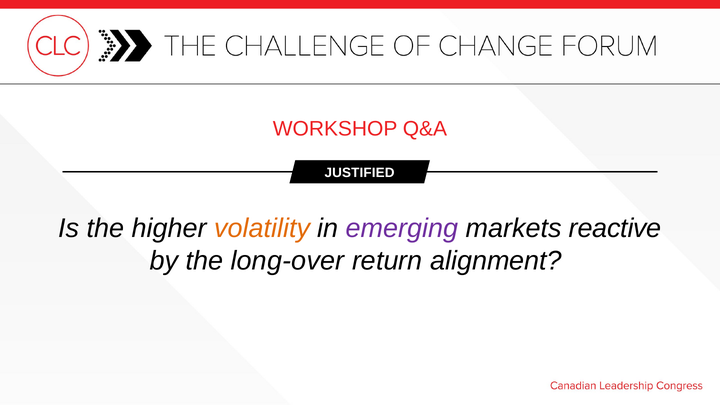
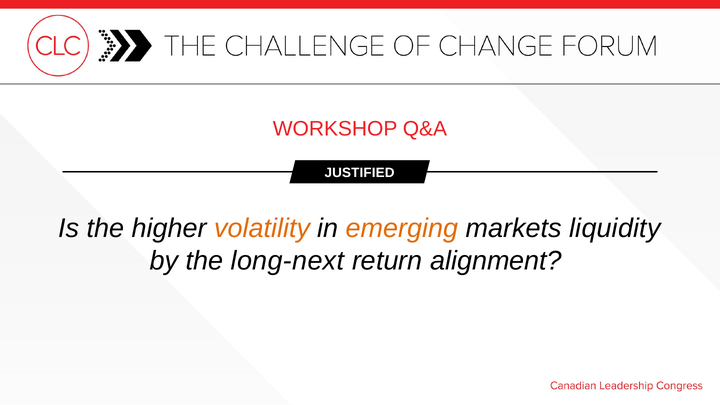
emerging colour: purple -> orange
reactive: reactive -> liquidity
long-over: long-over -> long-next
